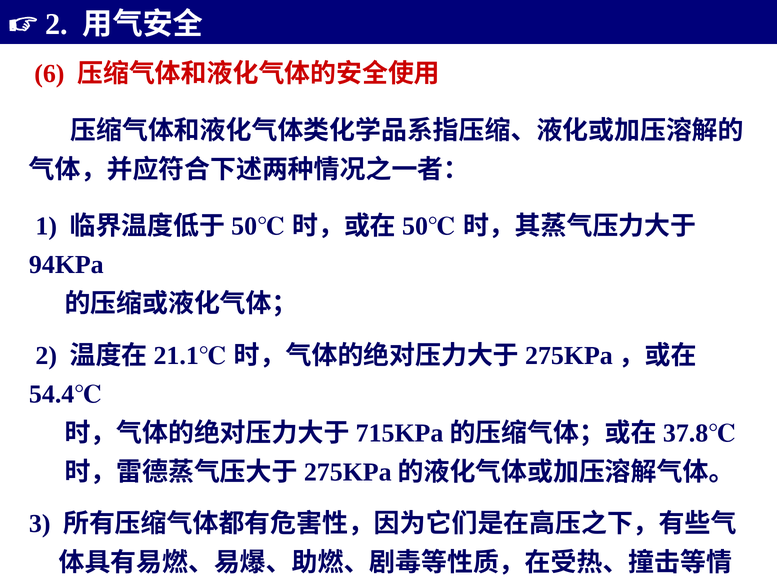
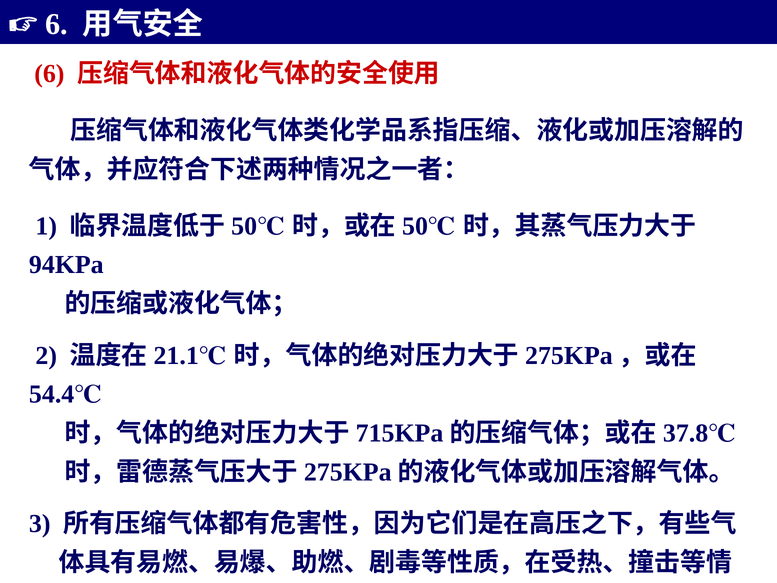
2 at (56, 24): 2 -> 6
